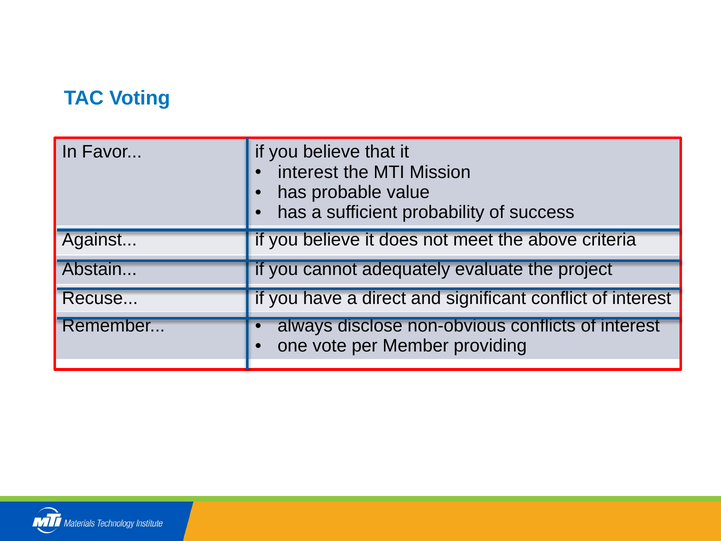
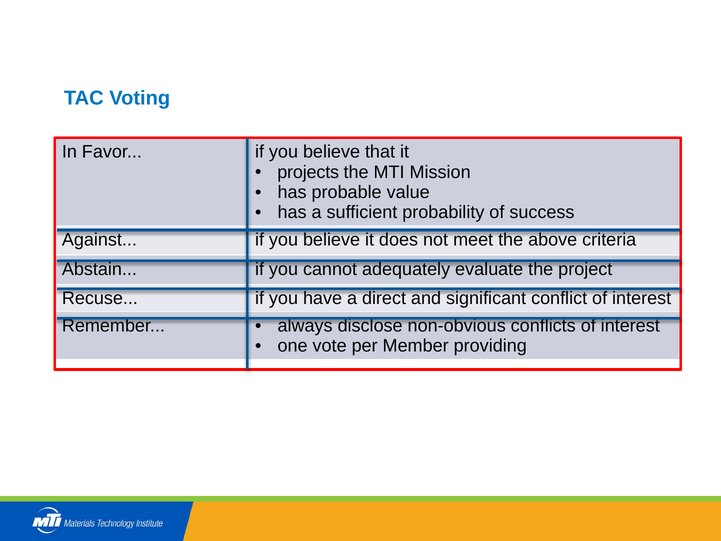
interest at (308, 172): interest -> projects
